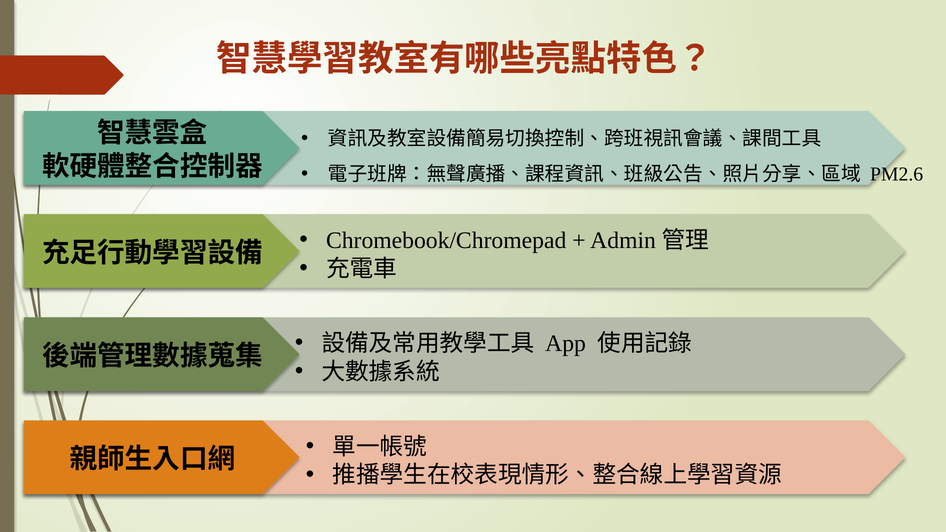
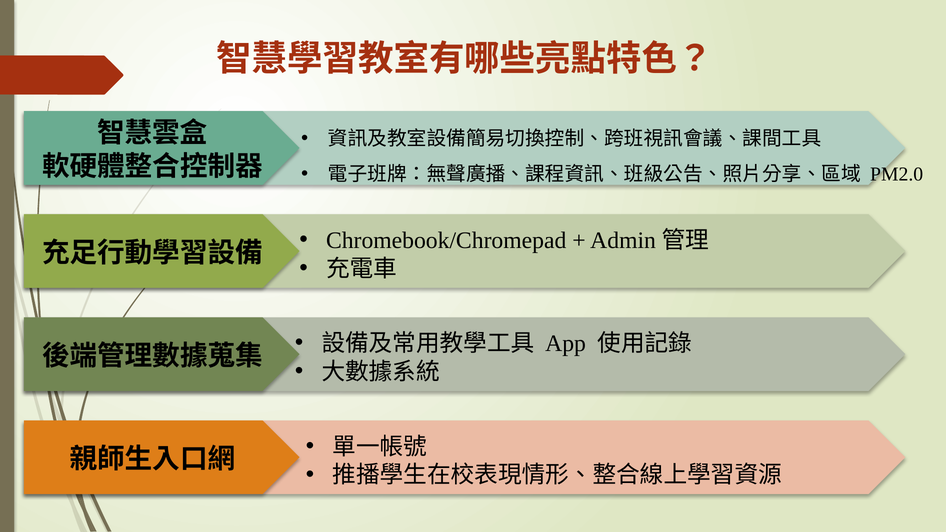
PM2.6: PM2.6 -> PM2.0
